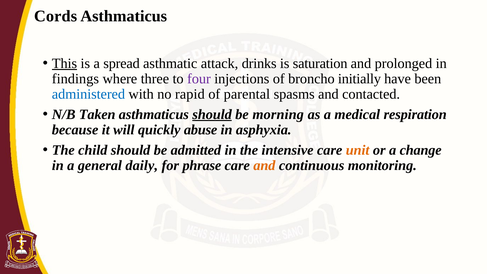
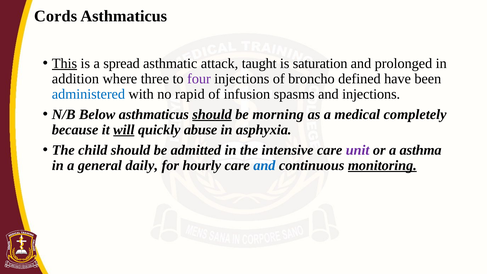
drinks: drinks -> taught
findings: findings -> addition
initially: initially -> defined
parental: parental -> infusion
and contacted: contacted -> injections
Taken: Taken -> Below
respiration: respiration -> completely
will underline: none -> present
unit colour: orange -> purple
change: change -> asthma
phrase: phrase -> hourly
and at (264, 165) colour: orange -> blue
monitoring underline: none -> present
